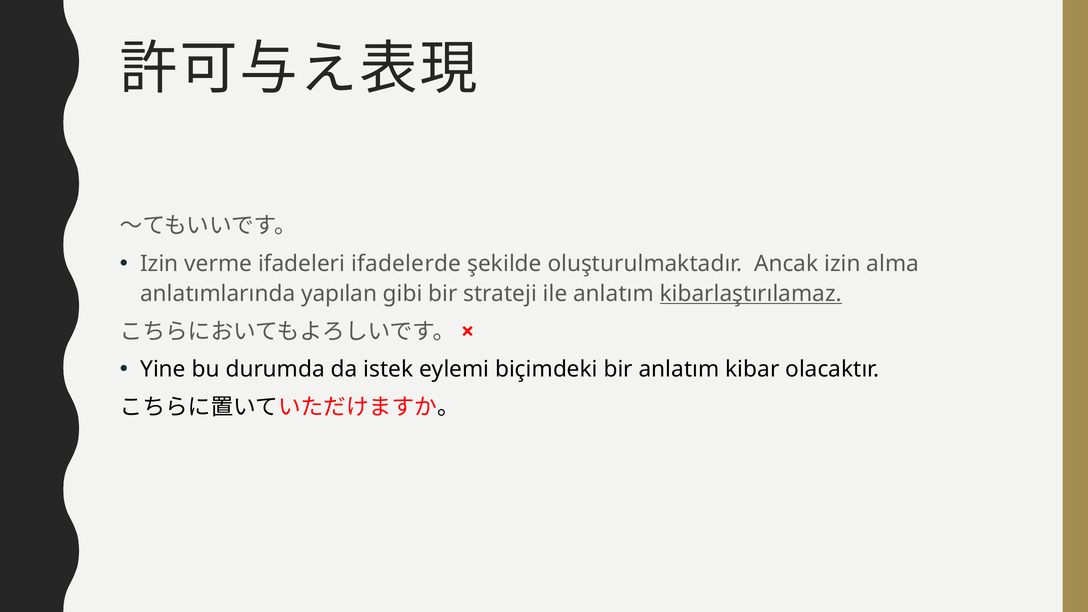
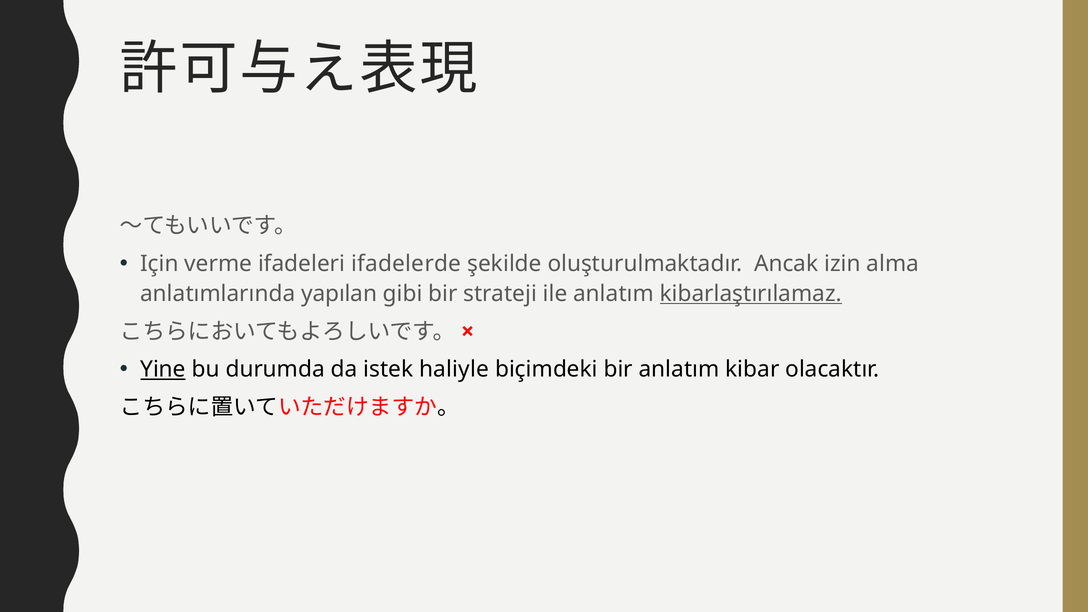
Izin at (159, 264): Izin -> Için
Yine underline: none -> present
eylemi: eylemi -> haliyle
